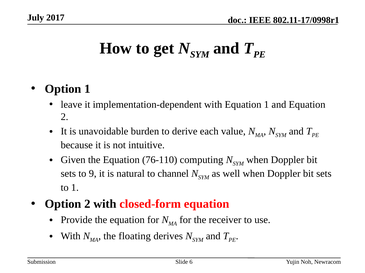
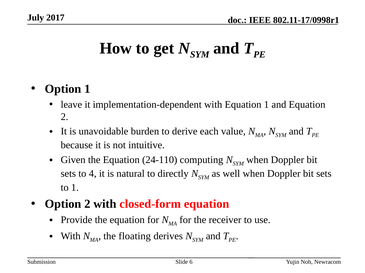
76-110: 76-110 -> 24-110
9: 9 -> 4
channel: channel -> directly
